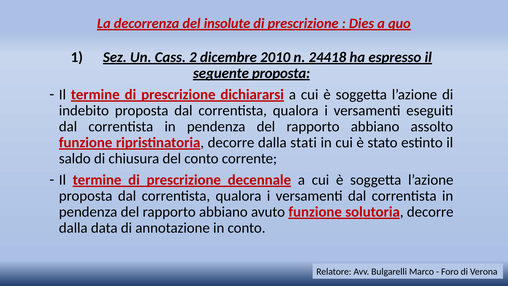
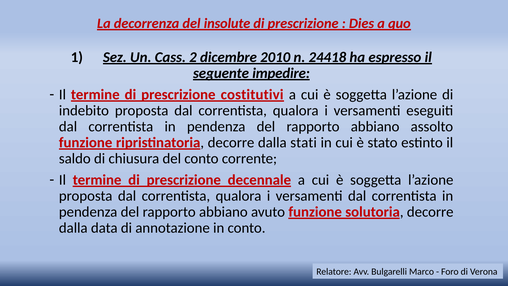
seguente proposta: proposta -> impedire
dichiararsi: dichiararsi -> costitutivi
